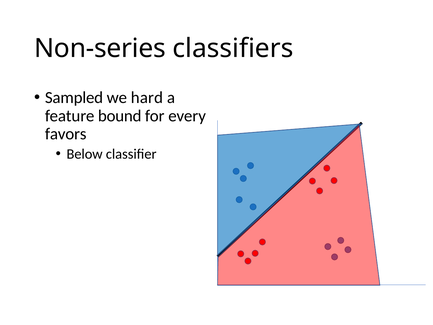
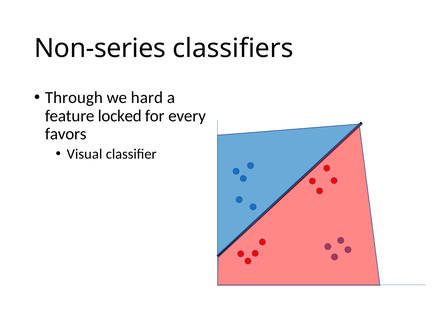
Sampled: Sampled -> Through
bound: bound -> locked
Below: Below -> Visual
